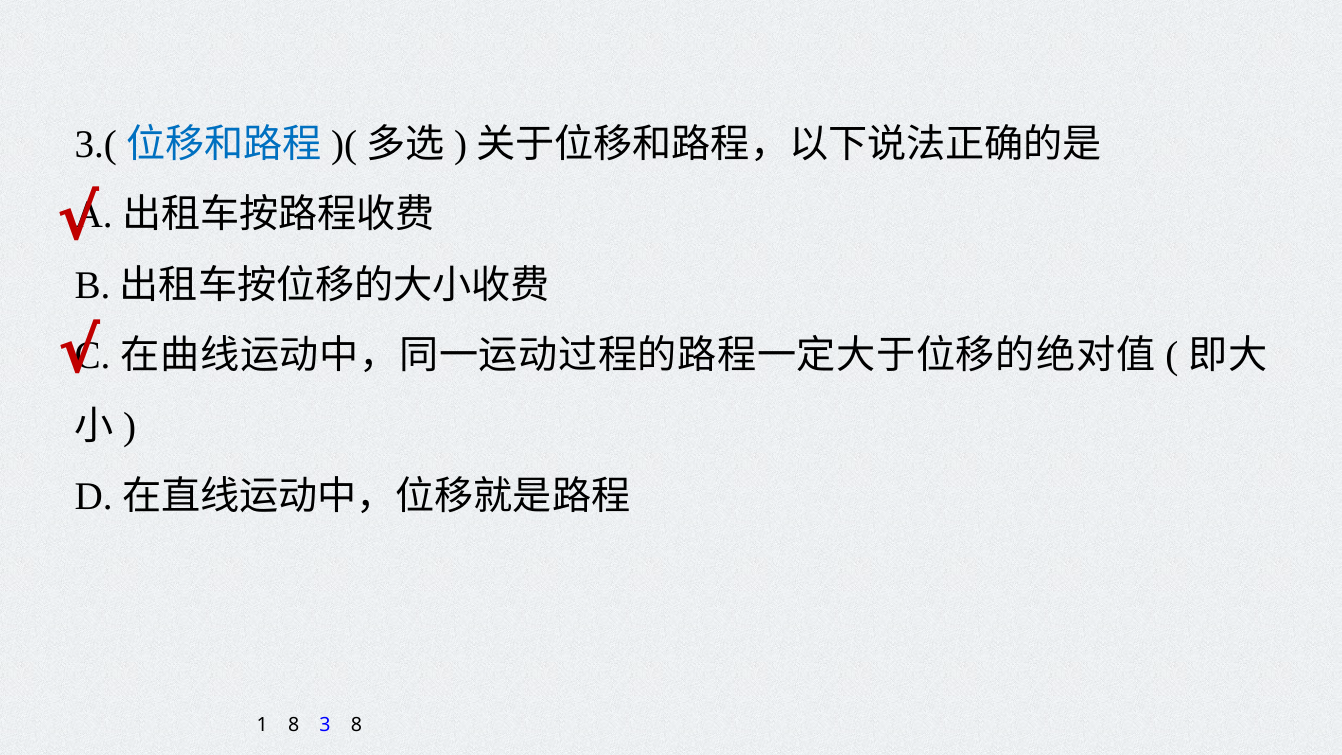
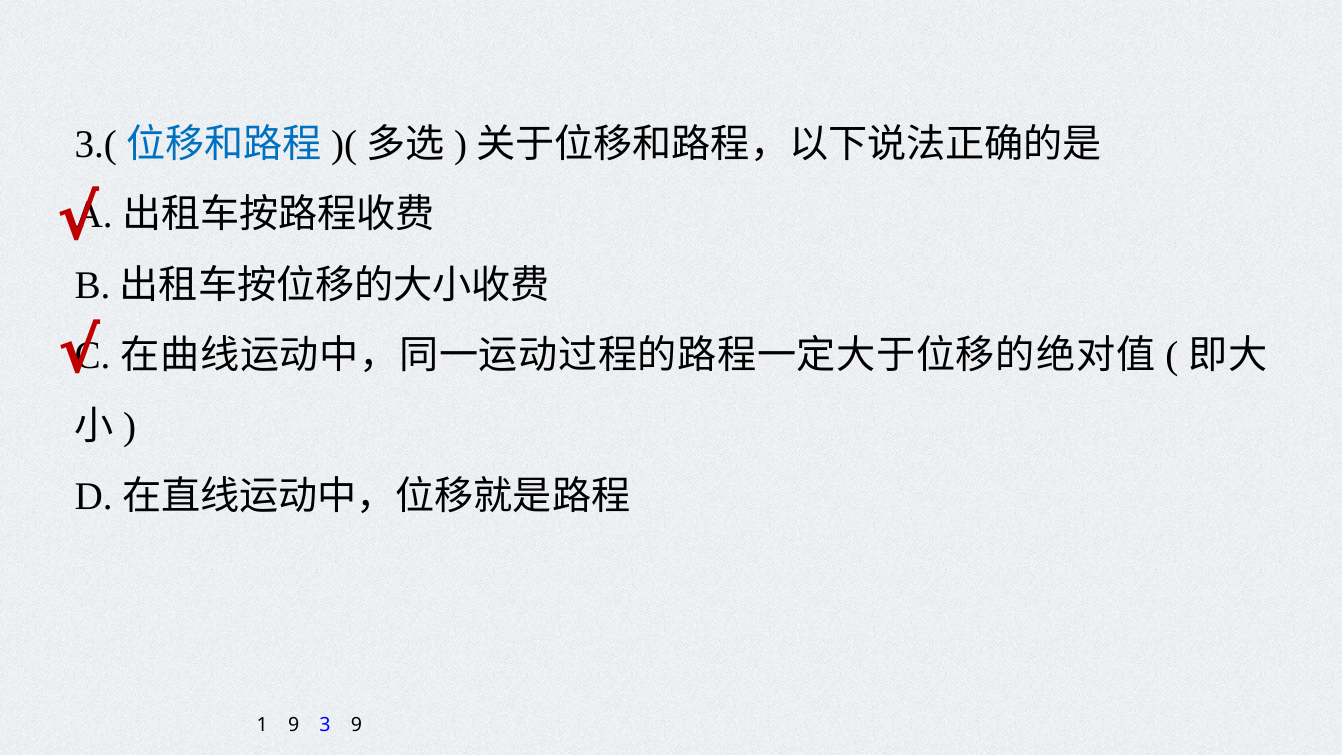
1 8: 8 -> 9
3 8: 8 -> 9
